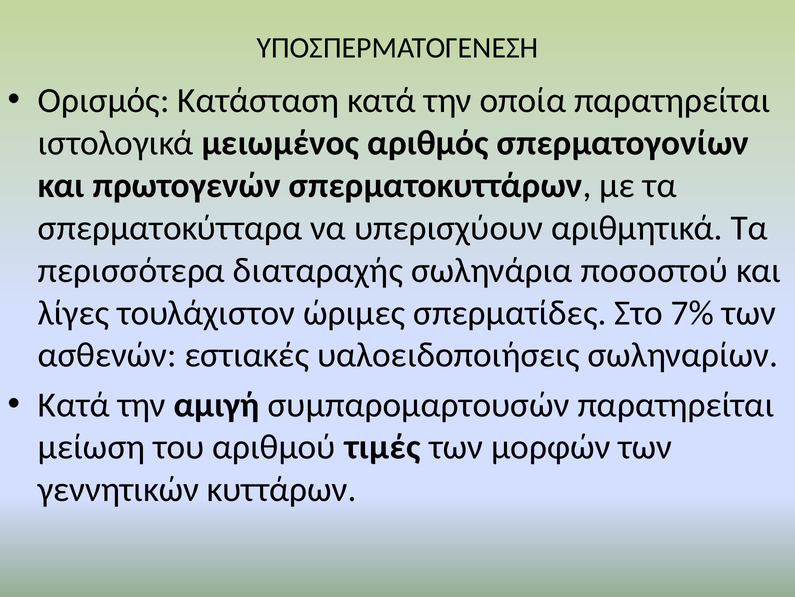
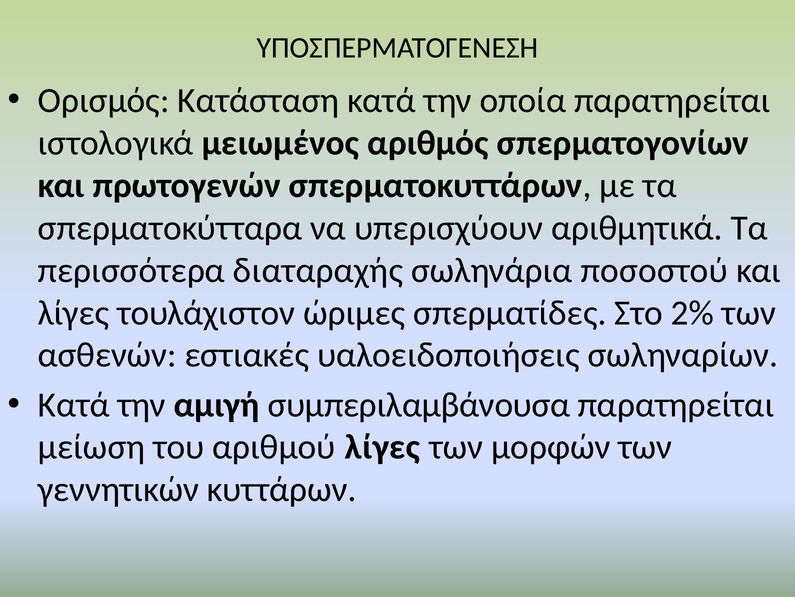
7%: 7% -> 2%
συμπαρομαρτουσών: συμπαρομαρτουσών -> συμπεριλαμβάνουσα
αριθμού τιμές: τιμές -> λίγες
